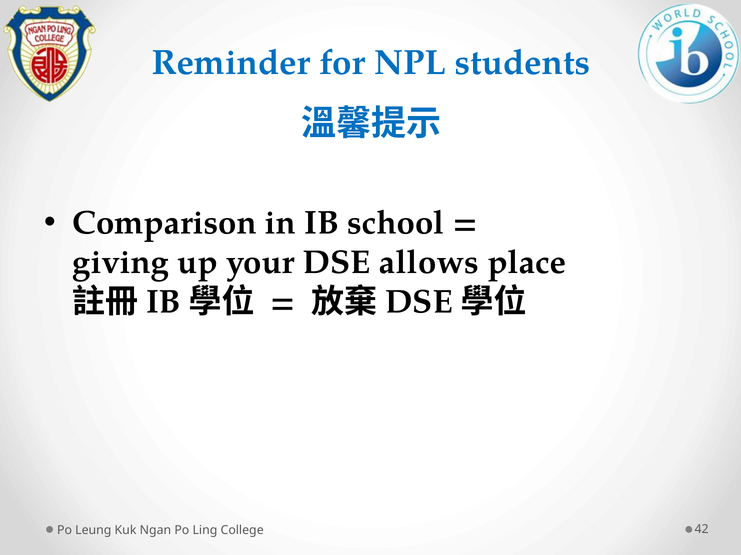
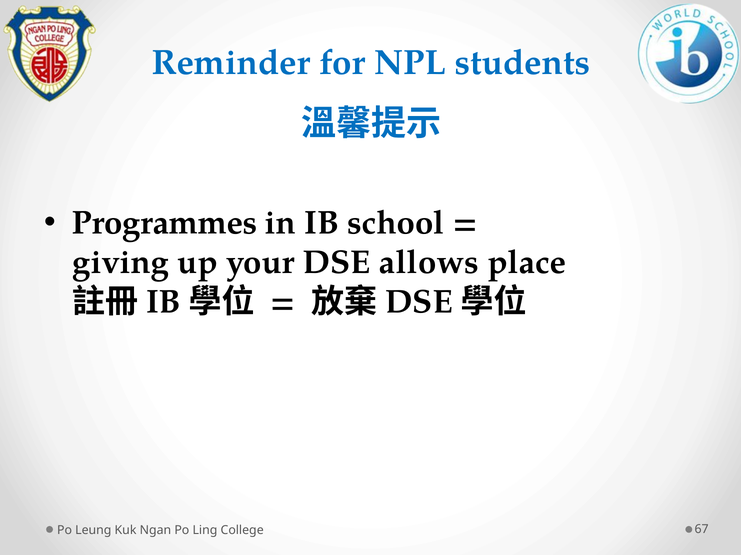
Comparison: Comparison -> Programmes
42: 42 -> 67
